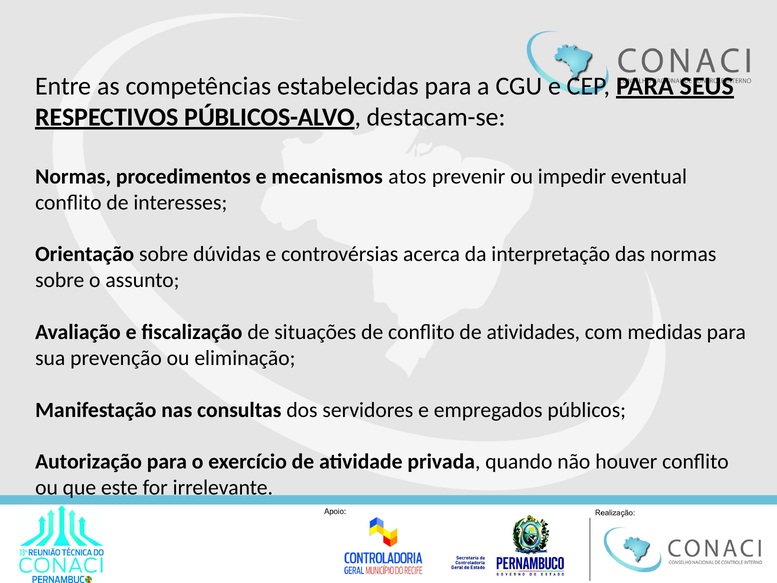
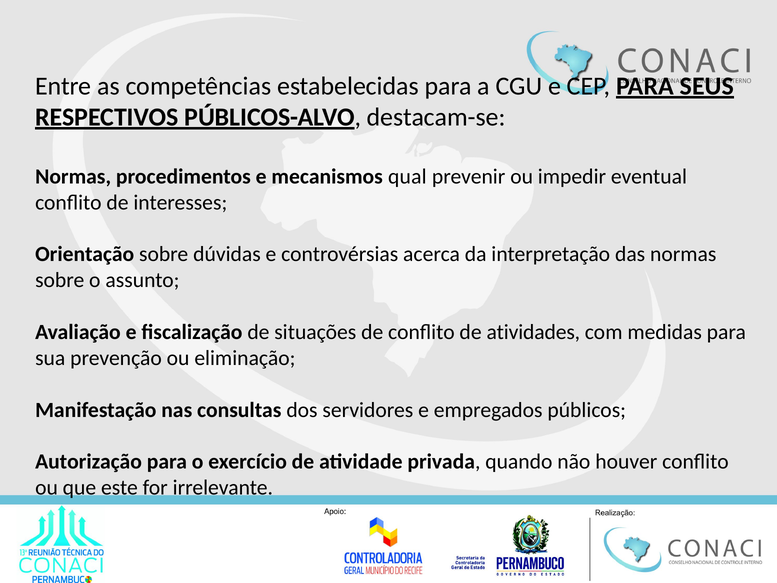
atos: atos -> qual
